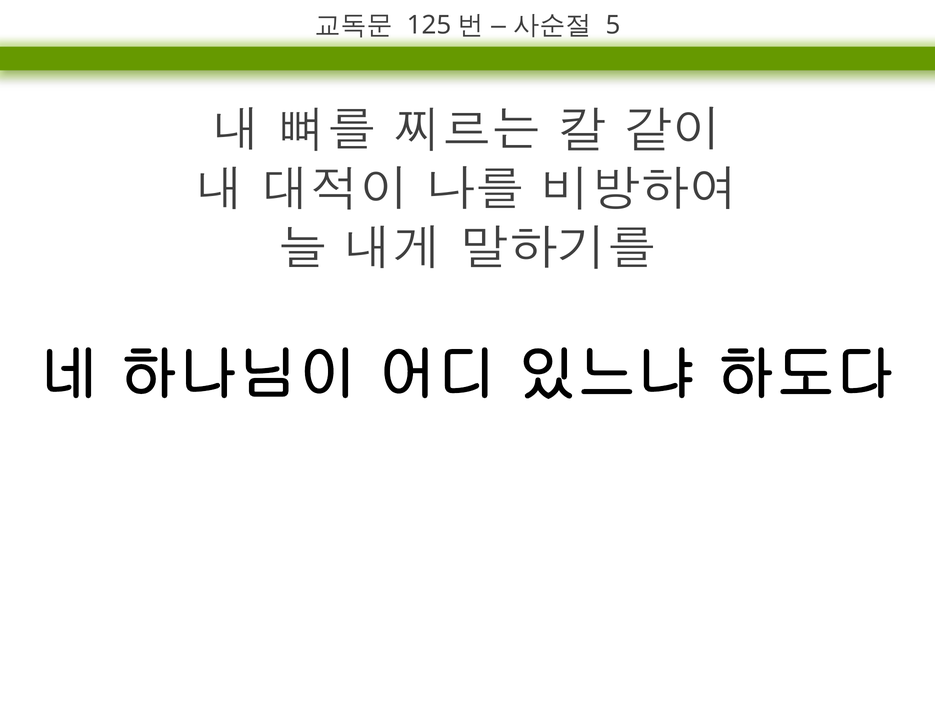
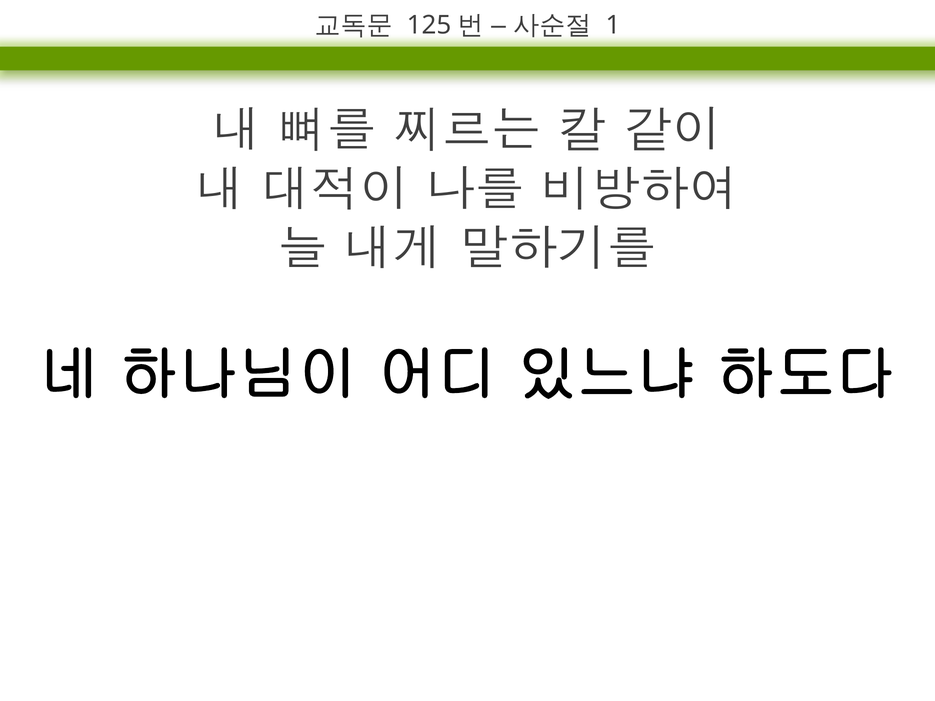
5: 5 -> 1
